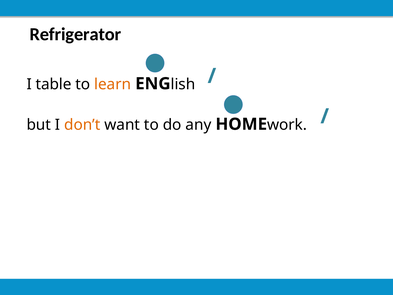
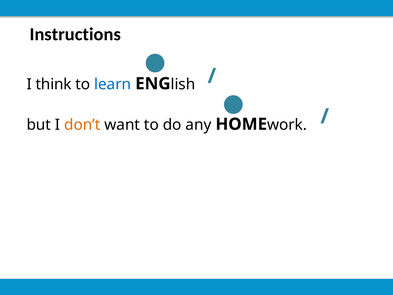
Refrigerator: Refrigerator -> Instructions
table: table -> think
learn colour: orange -> blue
